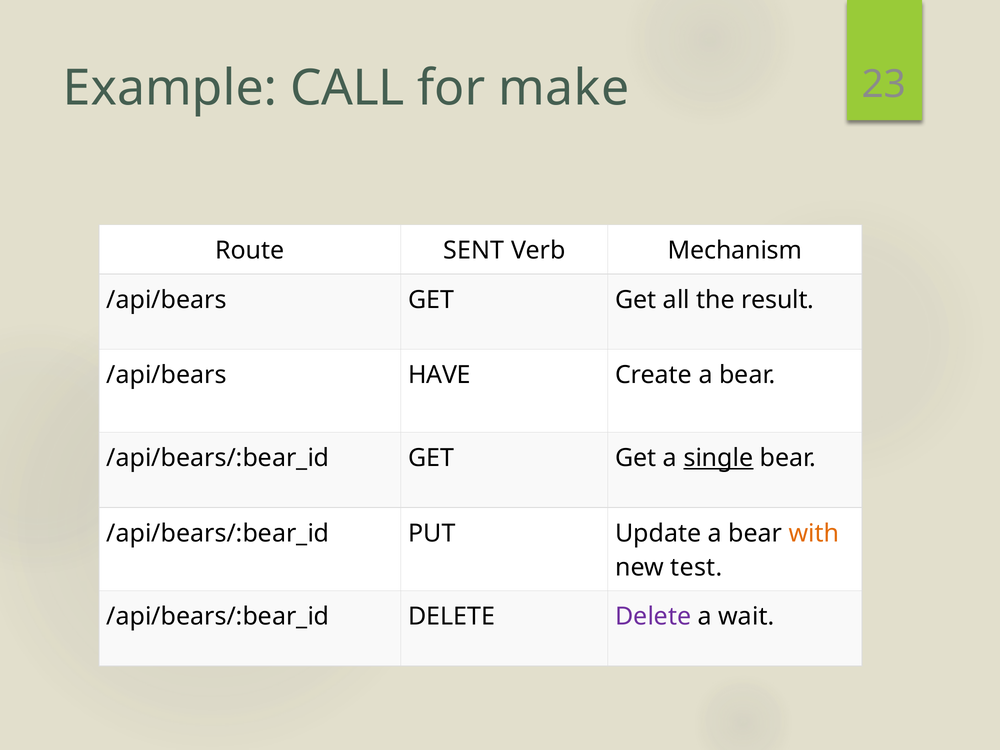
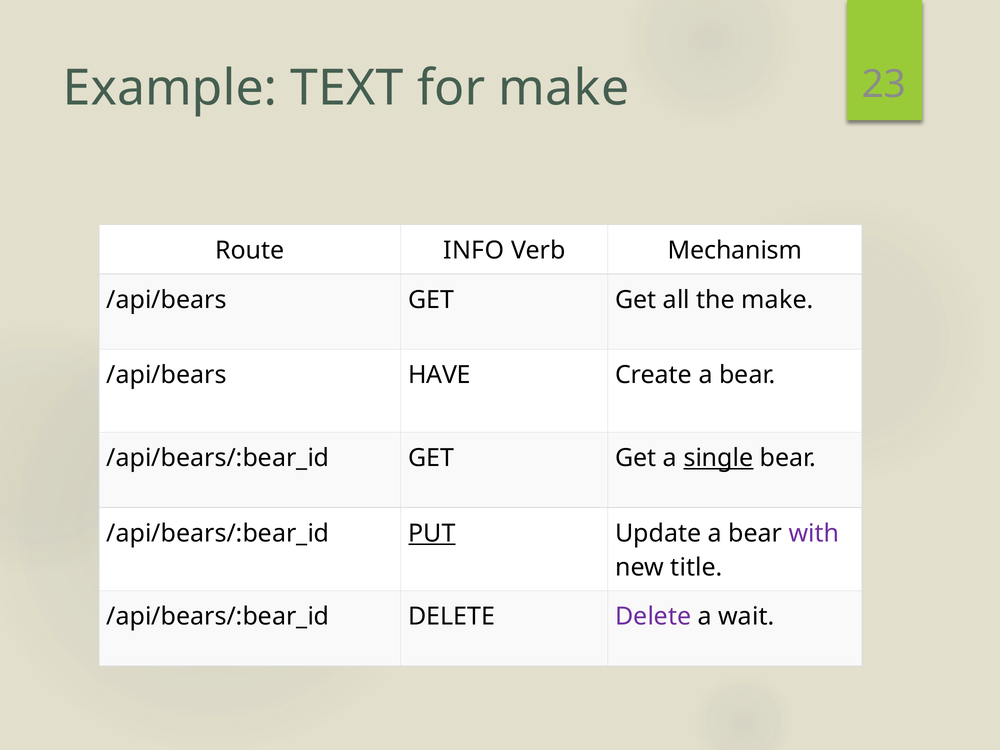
CALL: CALL -> TEXT
SENT: SENT -> INFO
the result: result -> make
PUT underline: none -> present
with colour: orange -> purple
test: test -> title
